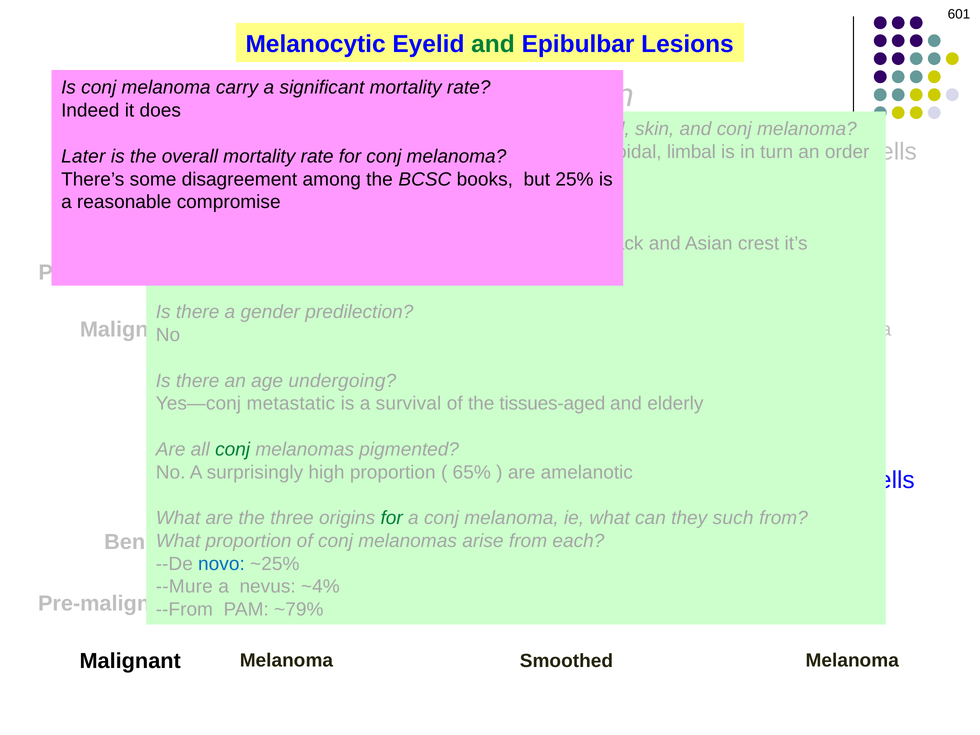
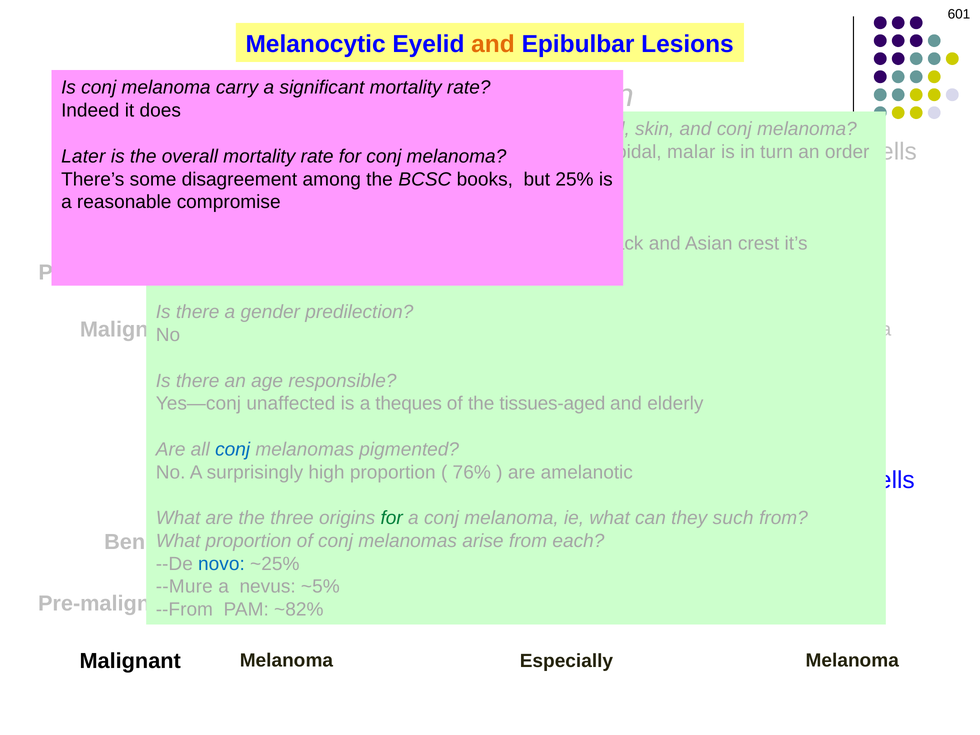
and at (493, 44) colour: green -> orange
limbal: limbal -> malar
undergoing: undergoing -> responsible
Yes—conj metastatic: metastatic -> unaffected
survival: survival -> theques
conj at (233, 449) colour: green -> blue
65%: 65% -> 76%
~4%: ~4% -> ~5%
~79%: ~79% -> ~82%
Smoothed: Smoothed -> Especially
